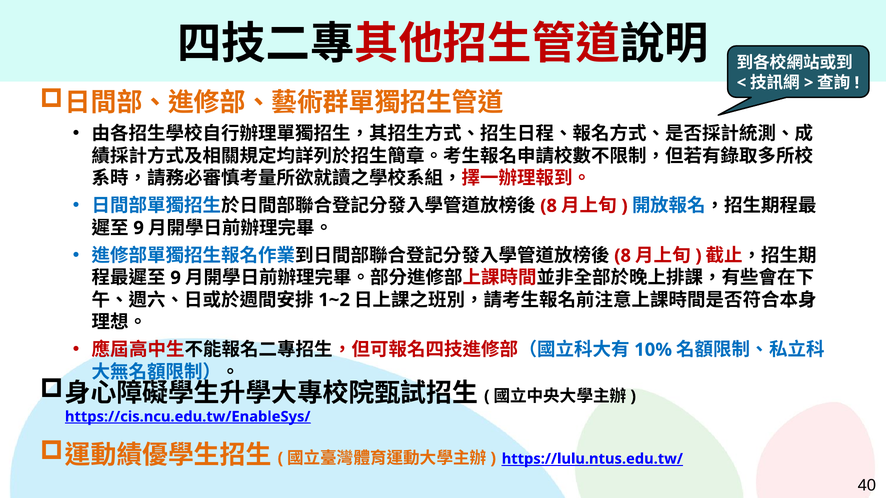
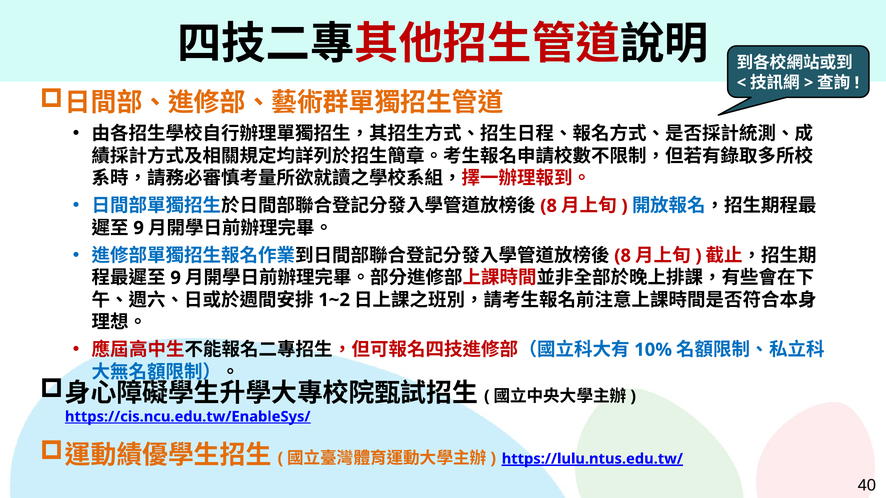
https://lulu.ntus.edu.tw/ underline: none -> present
